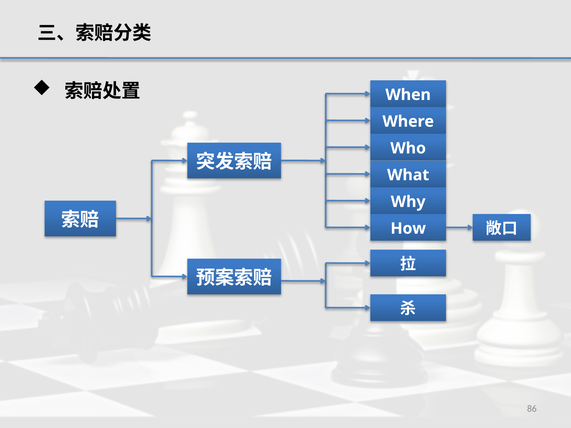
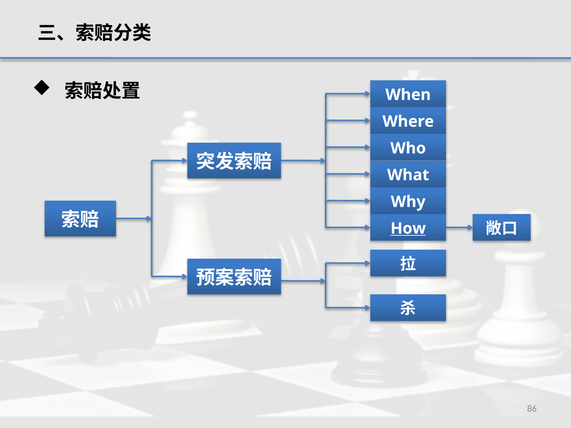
How underline: none -> present
